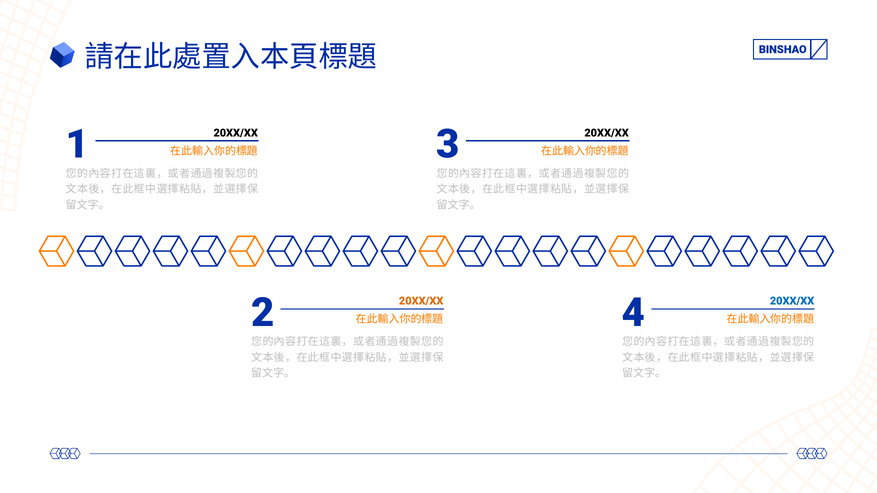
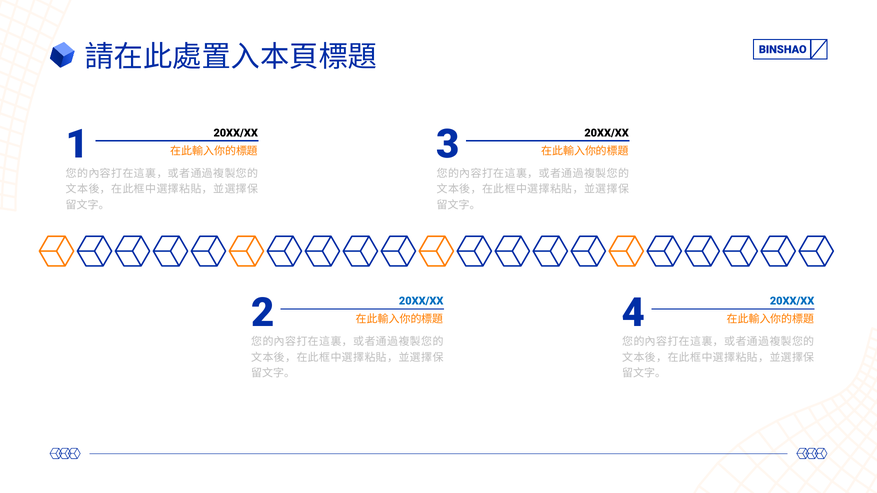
20XX/XX at (421, 301) colour: orange -> blue
